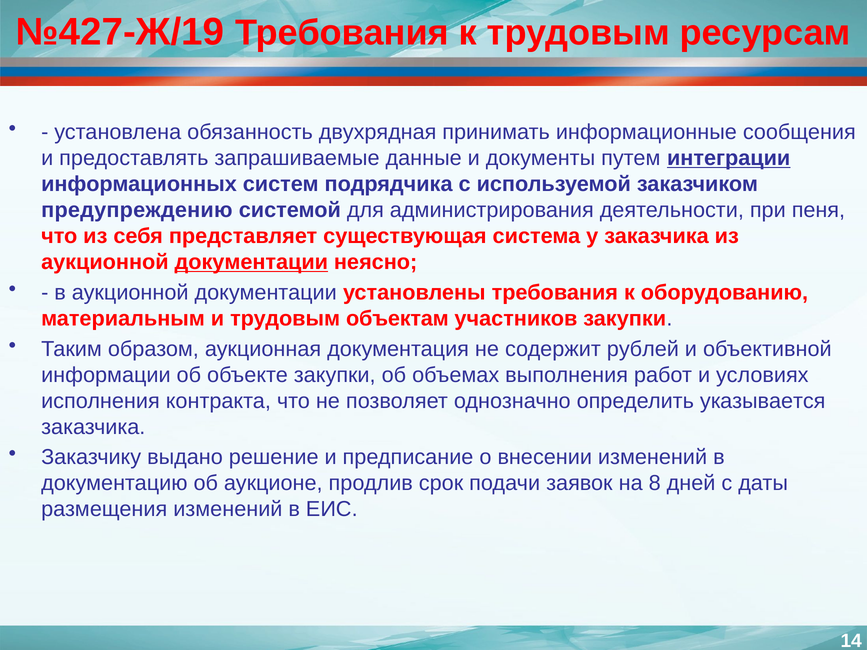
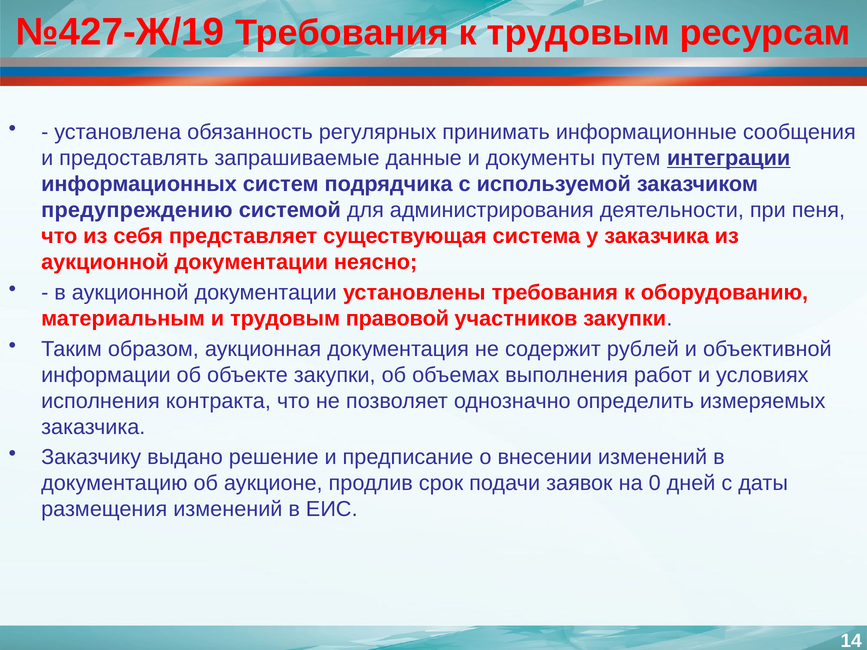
двухрядная: двухрядная -> регулярных
документации at (251, 262) underline: present -> none
объектам: объектам -> правовой
указывается: указывается -> измеряемых
8: 8 -> 0
